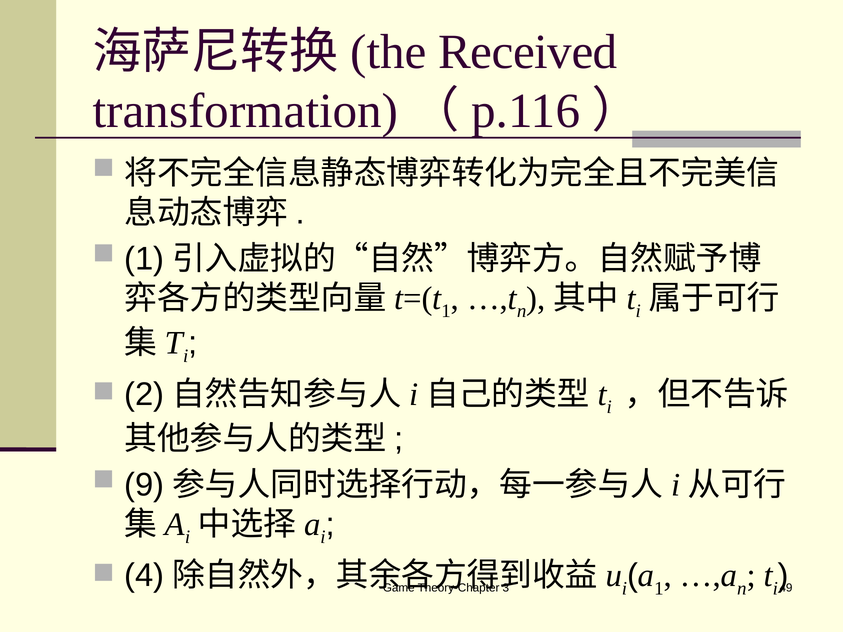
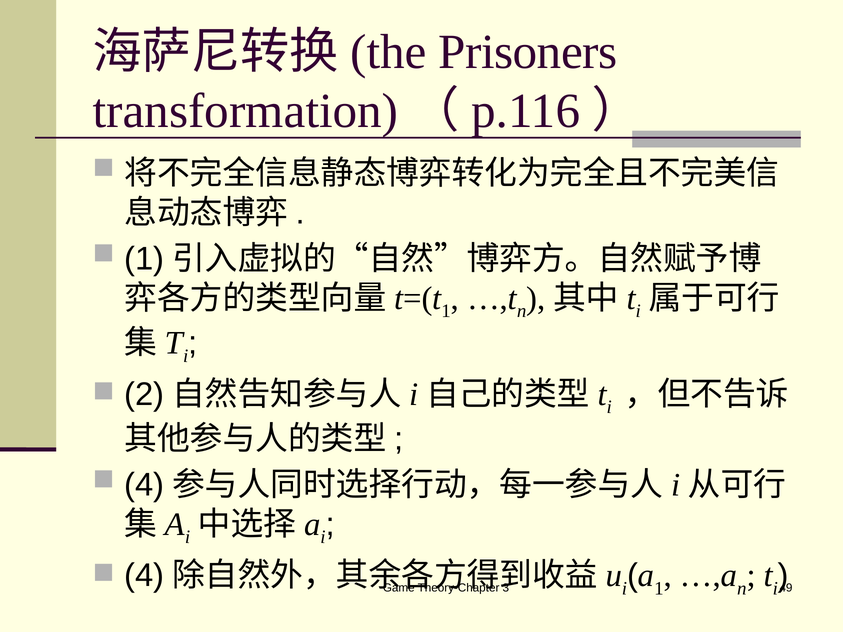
Received: Received -> Prisoners
9 at (144, 485): 9 -> 4
